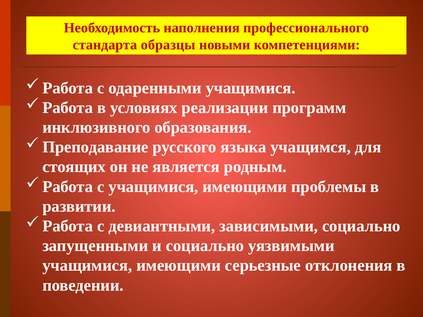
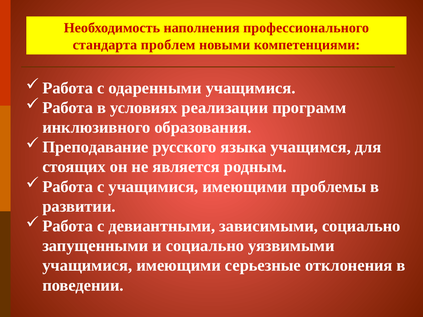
образцы: образцы -> проблем
